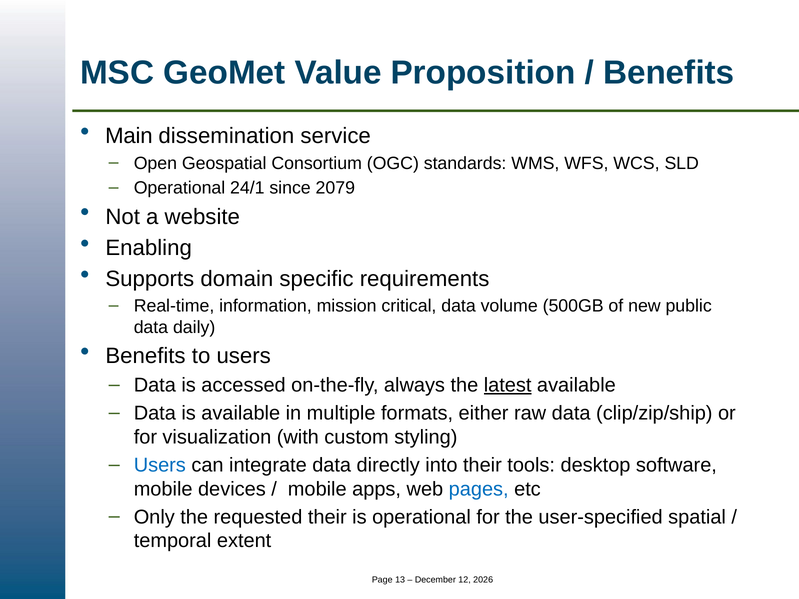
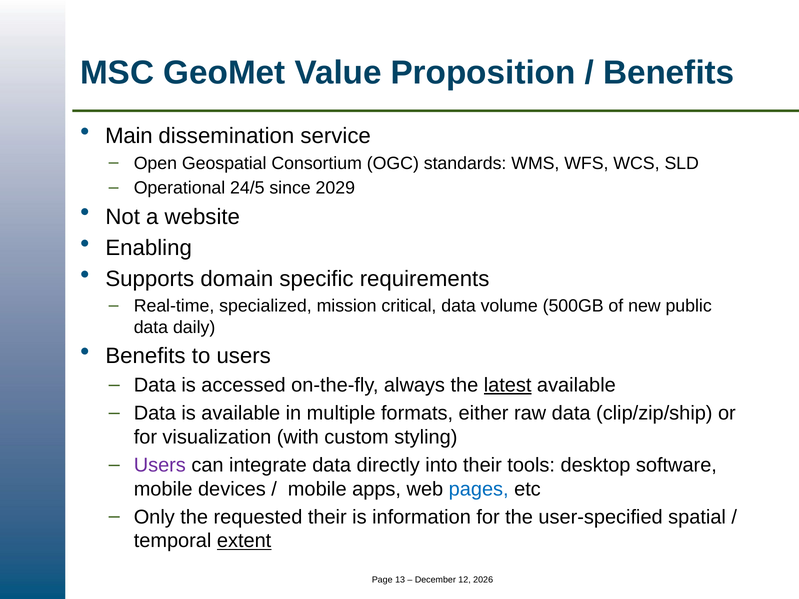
24/1: 24/1 -> 24/5
2079: 2079 -> 2029
information: information -> specialized
Users at (160, 465) colour: blue -> purple
is operational: operational -> information
extent underline: none -> present
